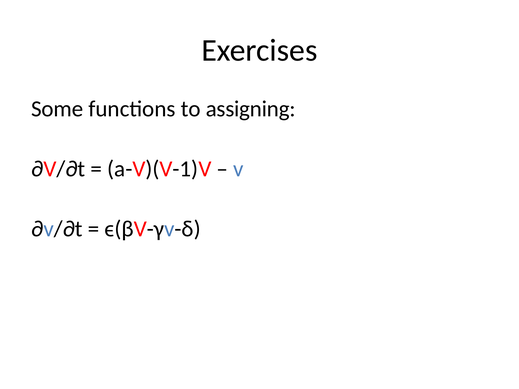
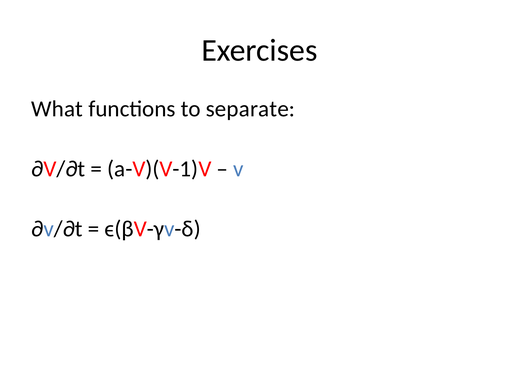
Some: Some -> What
assigning: assigning -> separate
